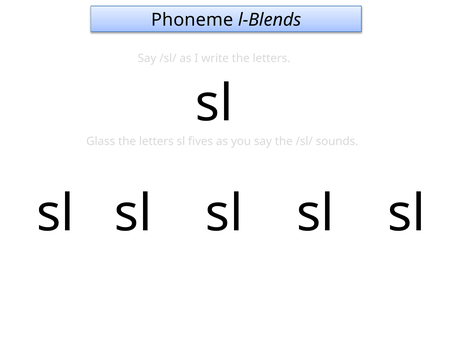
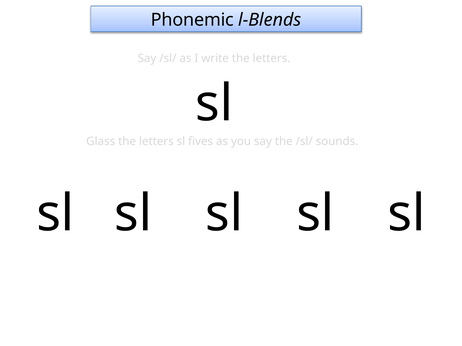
Phoneme: Phoneme -> Phonemic
